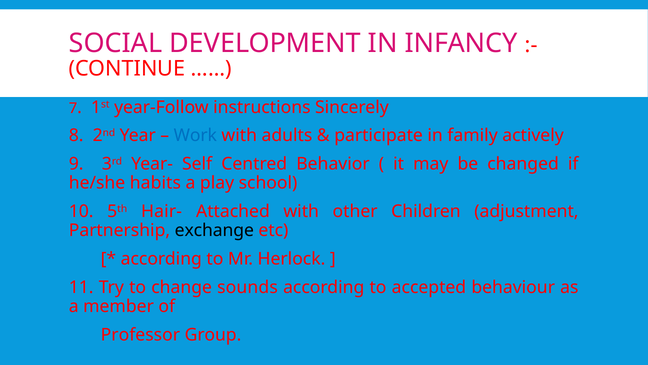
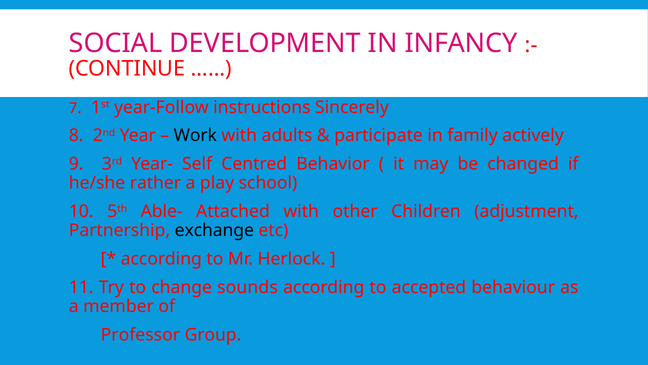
Work colour: blue -> black
habits: habits -> rather
Hair-: Hair- -> Able-
